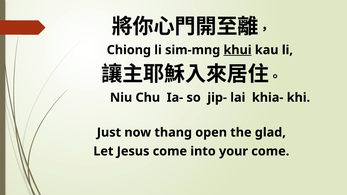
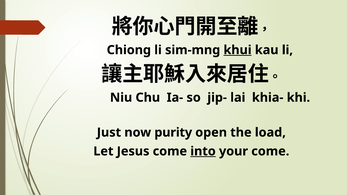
thang: thang -> purity
glad: glad -> load
into underline: none -> present
